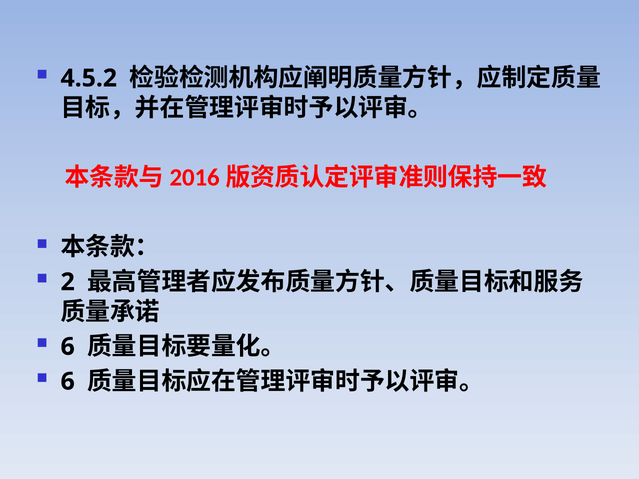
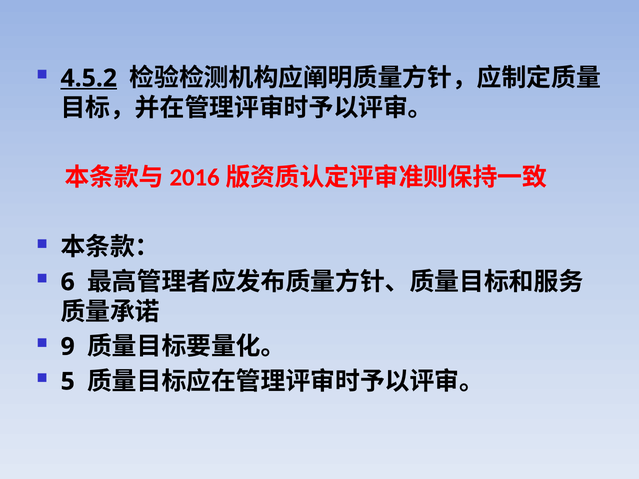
4.5.2 underline: none -> present
2: 2 -> 6
6 at (68, 347): 6 -> 9
6 at (68, 382): 6 -> 5
